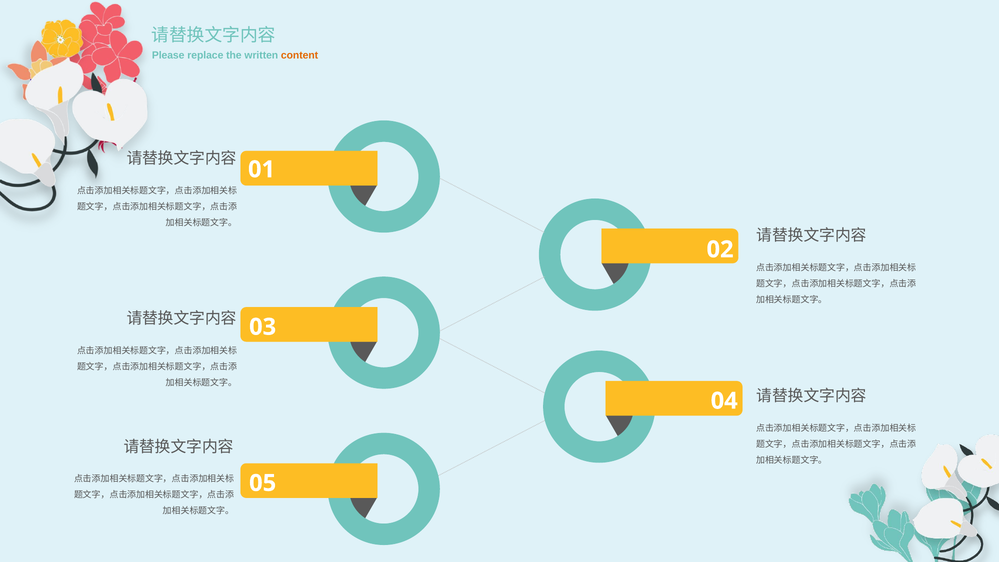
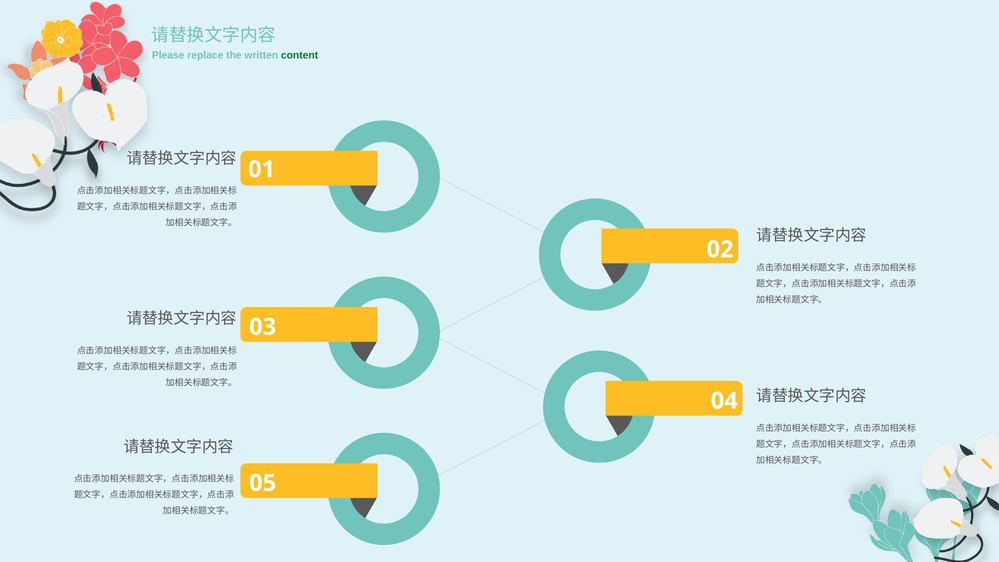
content colour: orange -> green
